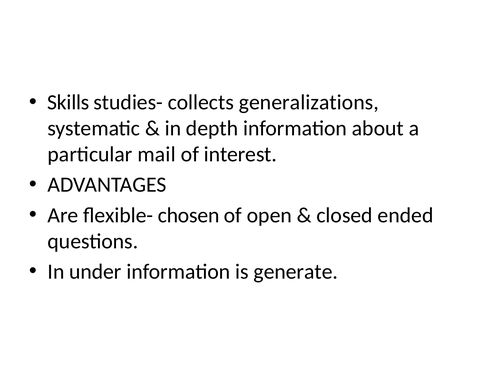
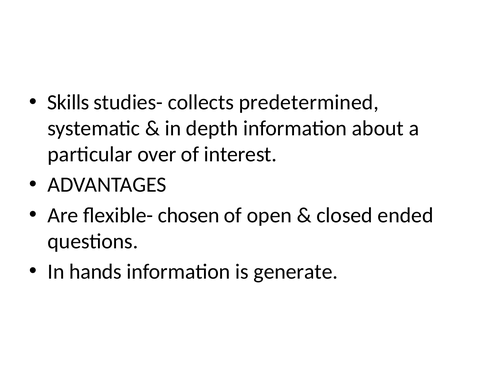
generalizations: generalizations -> predetermined
mail: mail -> over
under: under -> hands
